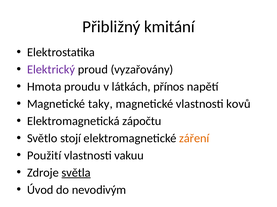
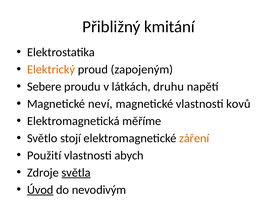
Elektrický colour: purple -> orange
vyzařovány: vyzařovány -> zapojeným
Hmota: Hmota -> Sebere
přínos: přínos -> druhu
taky: taky -> neví
zápočtu: zápočtu -> měříme
vakuu: vakuu -> abych
Úvod underline: none -> present
